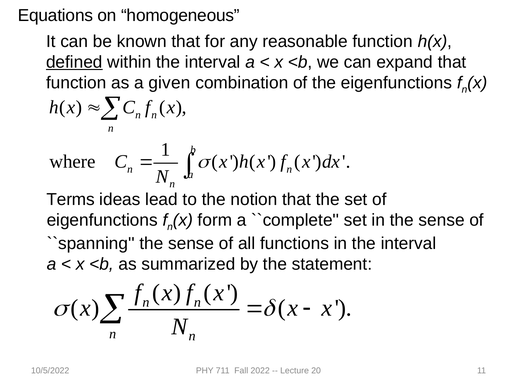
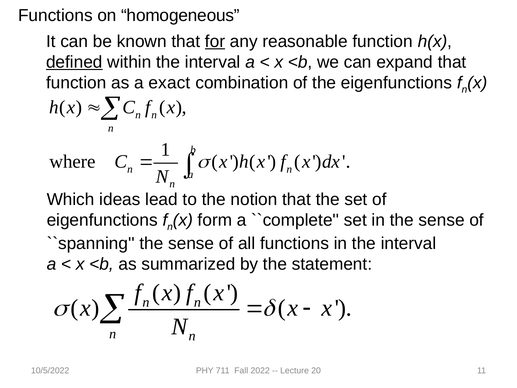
Equations at (55, 15): Equations -> Functions
for underline: none -> present
given: given -> exact
Terms: Terms -> Which
